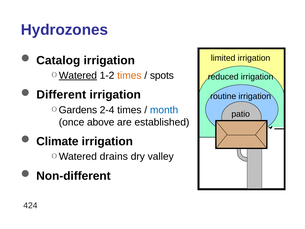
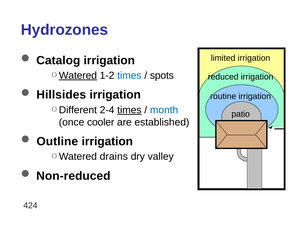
times at (129, 75) colour: orange -> blue
Different: Different -> Hillsides
Gardens: Gardens -> Different
times at (129, 110) underline: none -> present
above: above -> cooler
Climate: Climate -> Outline
Non-different: Non-different -> Non-reduced
